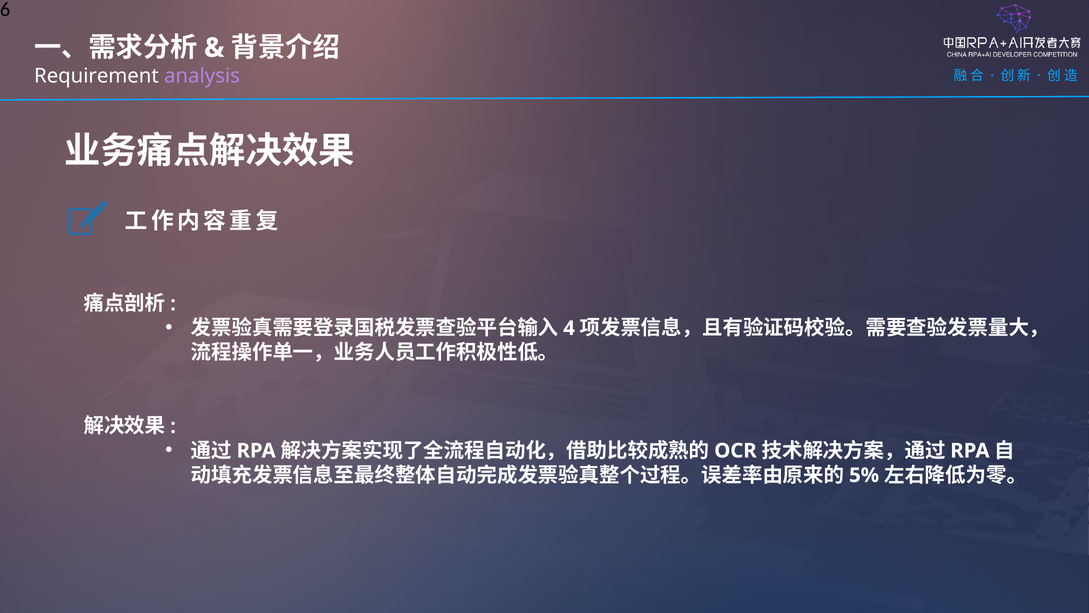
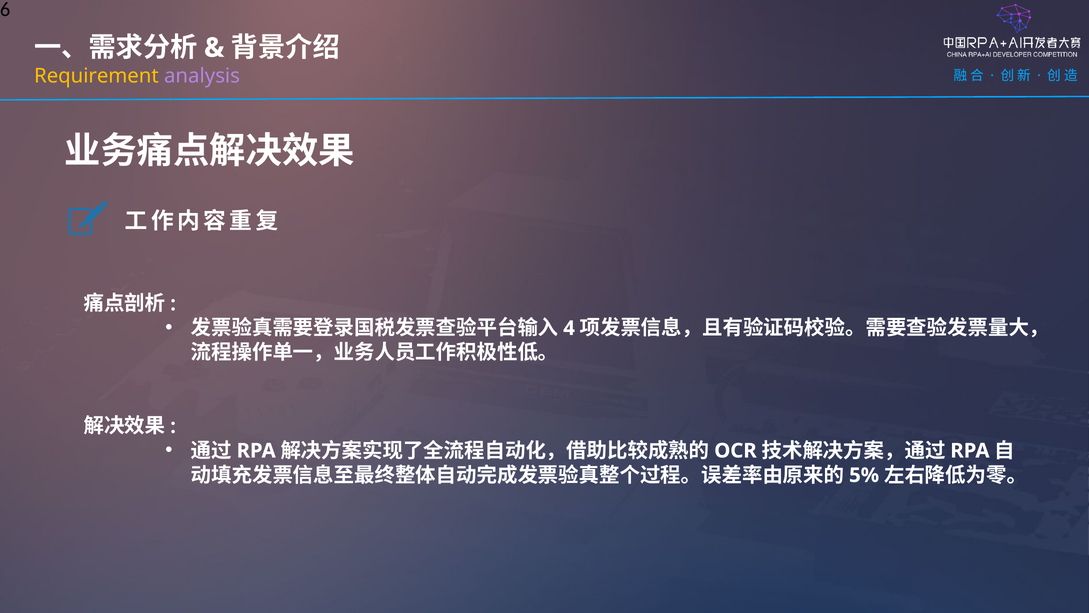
Requirement colour: white -> yellow
